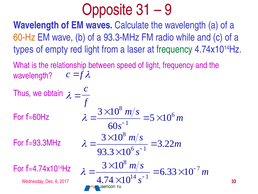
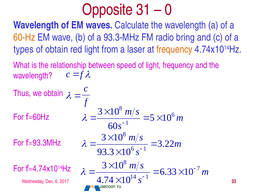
9: 9 -> 0
while: while -> bring
of empty: empty -> obtain
frequency at (174, 49) colour: green -> orange
